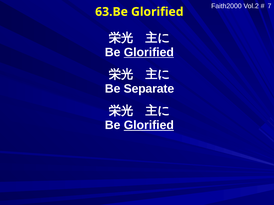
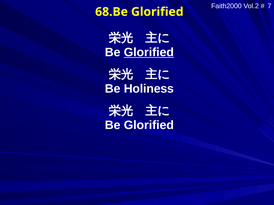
63.Be: 63.Be -> 68.Be
Separate: Separate -> Holiness
Glorified at (149, 125) underline: present -> none
